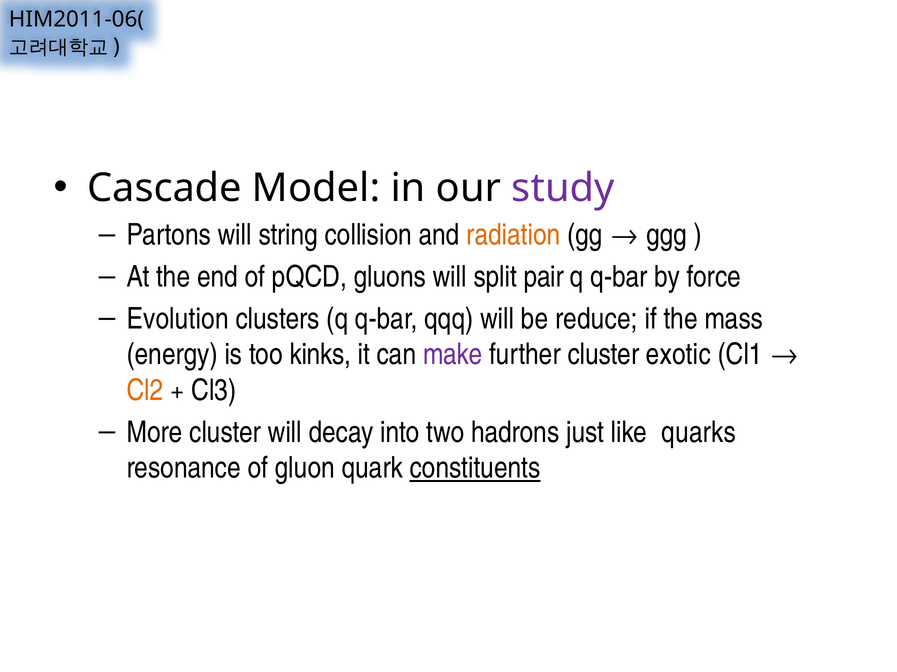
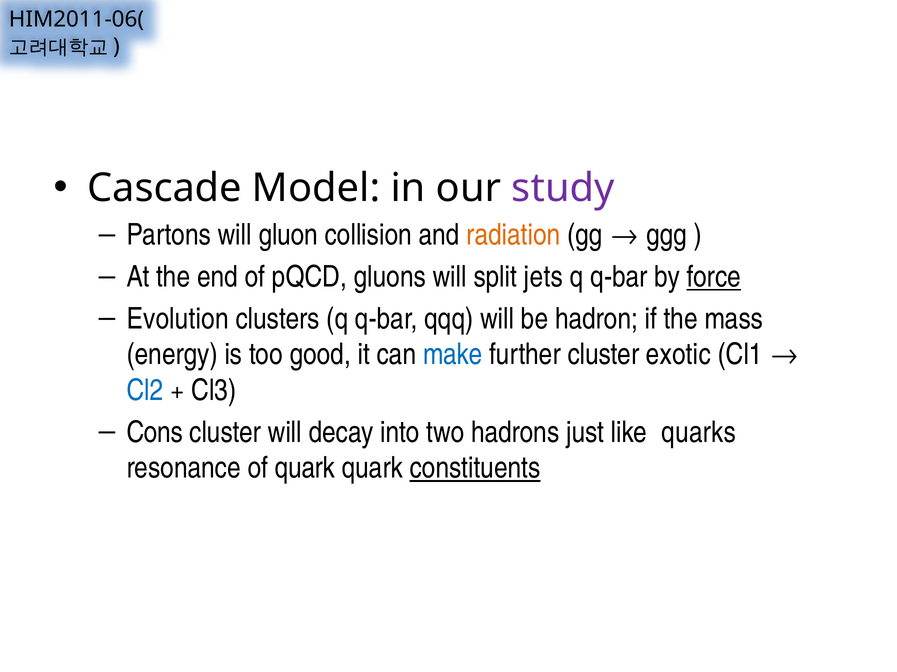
string: string -> gluon
pair: pair -> jets
force underline: none -> present
reduce: reduce -> hadron
kinks: kinks -> good
make colour: purple -> blue
Cl2 colour: orange -> blue
More: More -> Cons
of gluon: gluon -> quark
